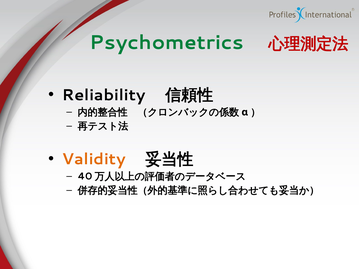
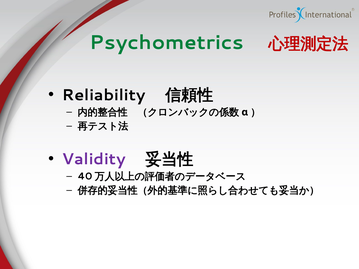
Validity colour: orange -> purple
